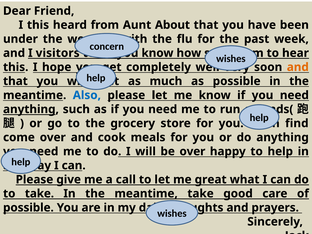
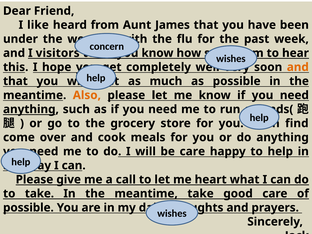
I this: this -> like
About: About -> James
Also colour: blue -> orange
be over: over -> care
great: great -> heart
